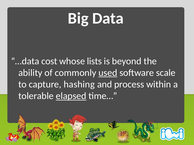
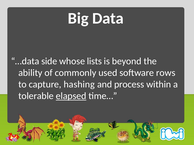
cost: cost -> side
used underline: present -> none
scale: scale -> rows
